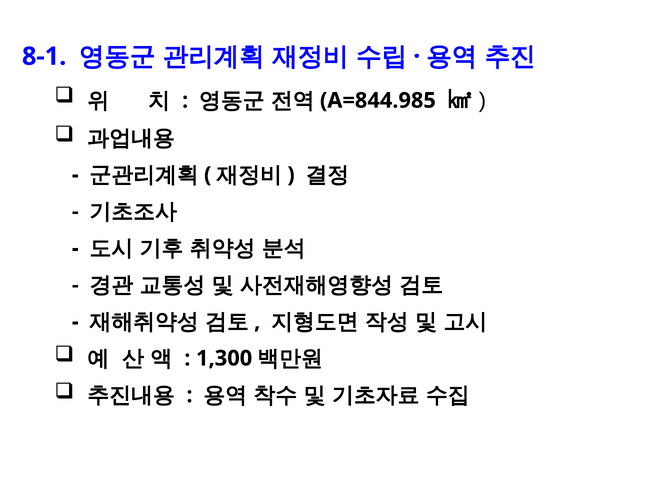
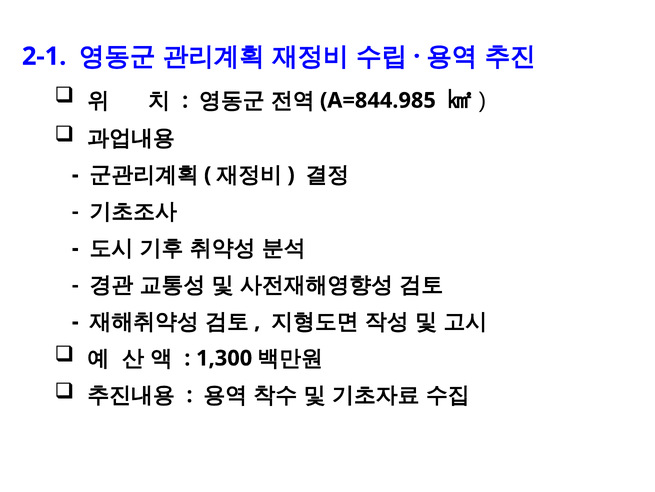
8-1: 8-1 -> 2-1
